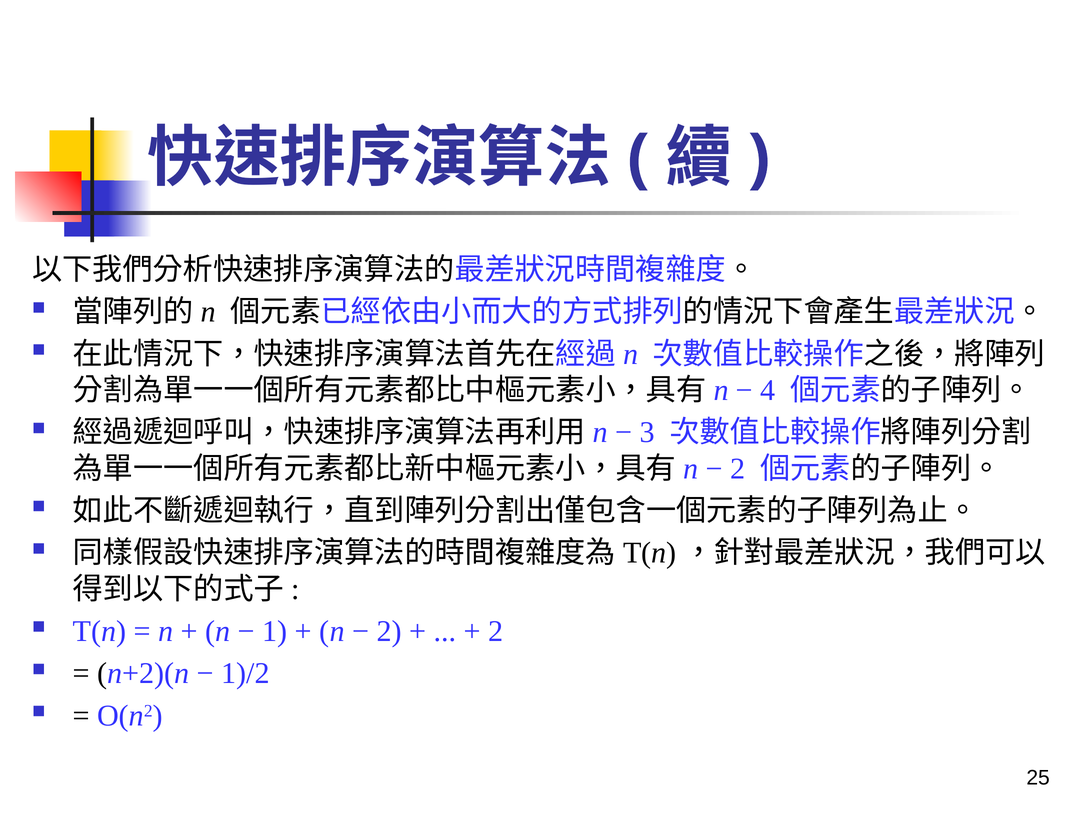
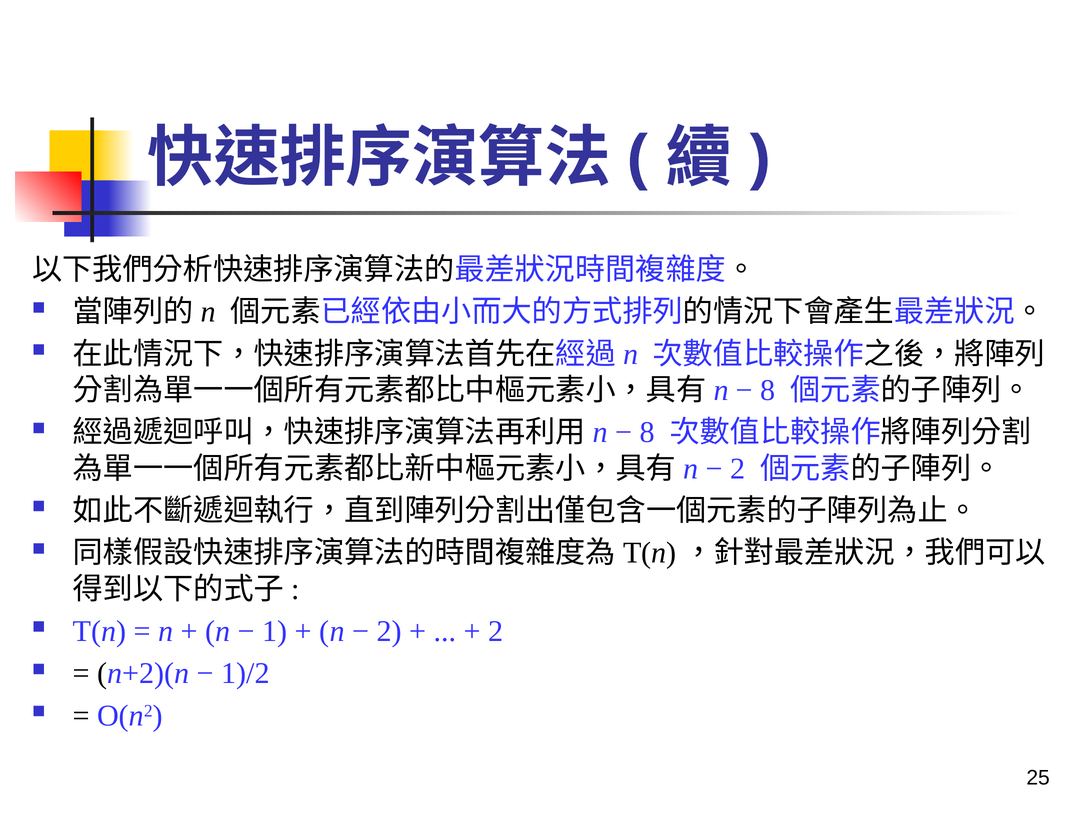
4 at (768, 390): 4 -> 8
3 at (647, 433): 3 -> 8
